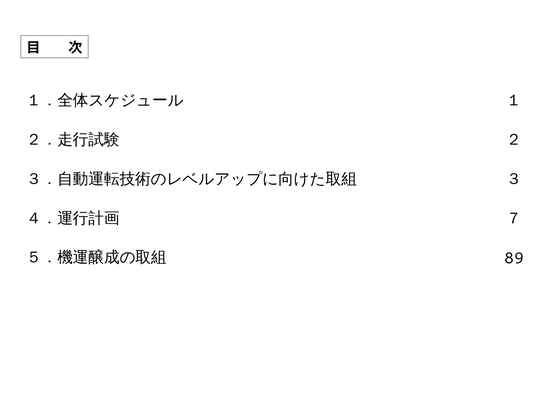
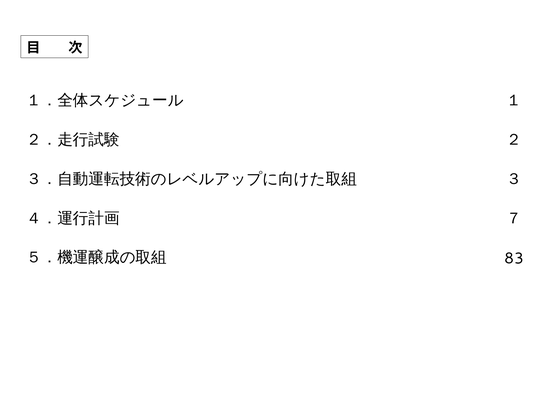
89: 89 -> 83
